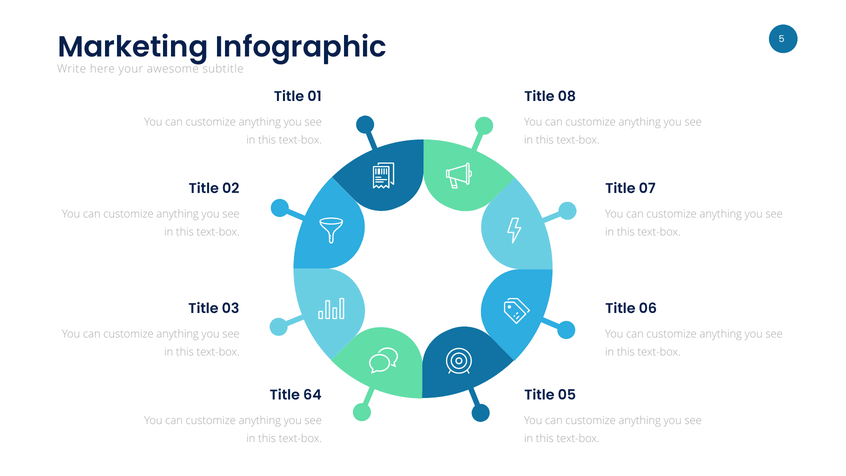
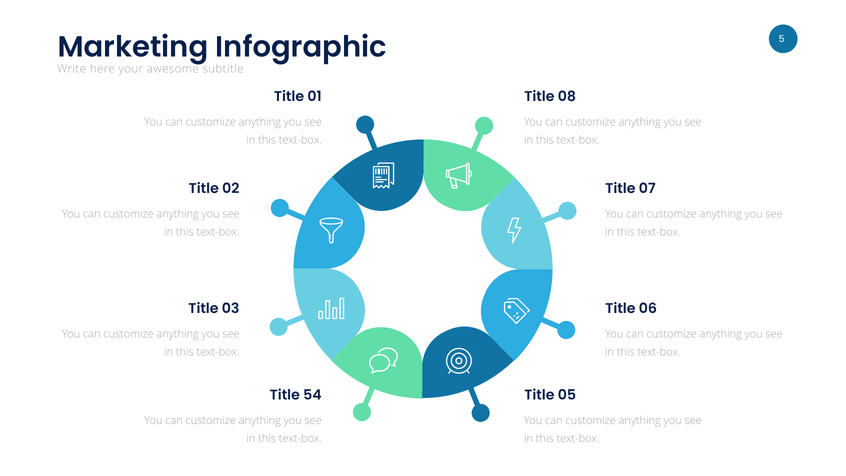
64: 64 -> 54
